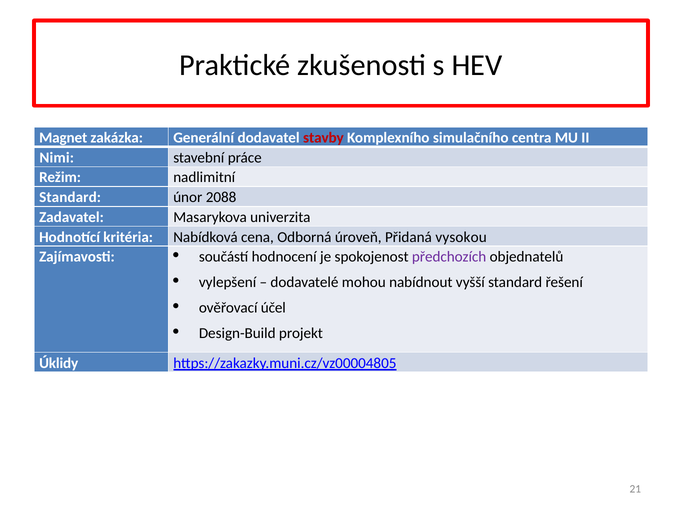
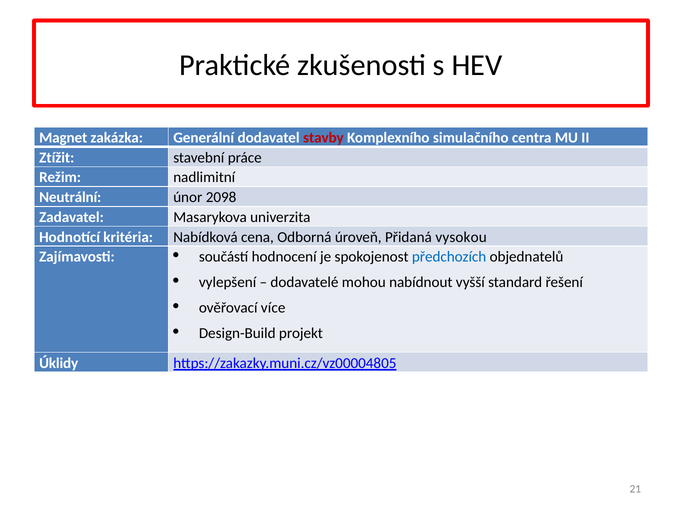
Nimi: Nimi -> Ztížit
Standard at (70, 197): Standard -> Neutrální
2088: 2088 -> 2098
předchozích colour: purple -> blue
účel: účel -> více
